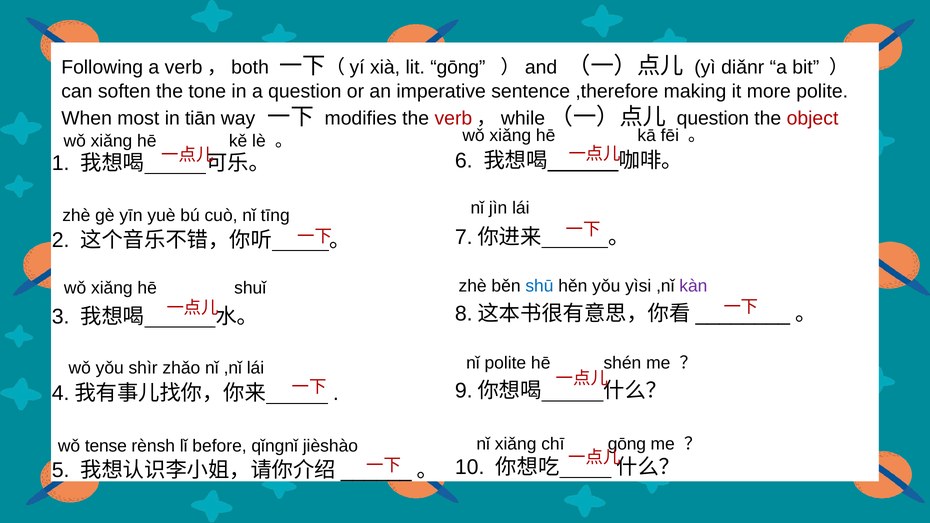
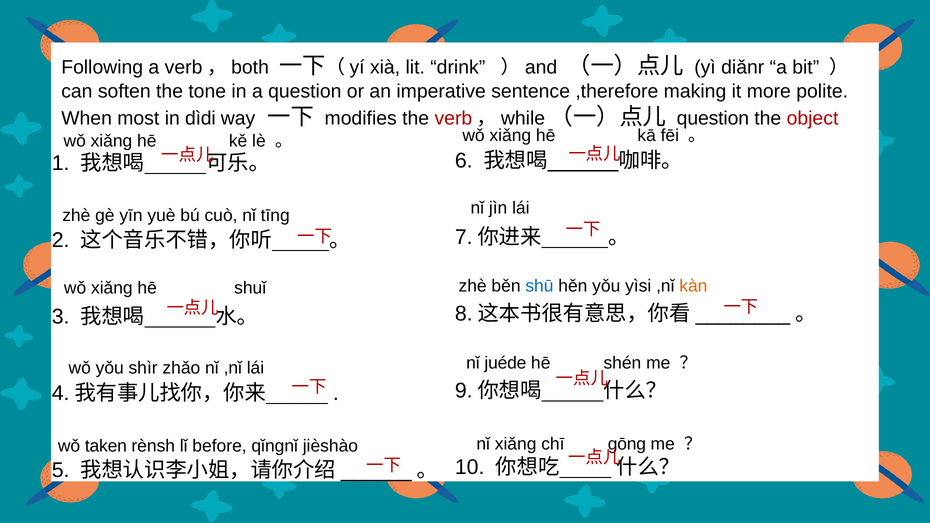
lit gōng: gōng -> drink
tiān: tiān -> dìdi
kàn colour: purple -> orange
nǐ polite: polite -> juéde
tense: tense -> taken
